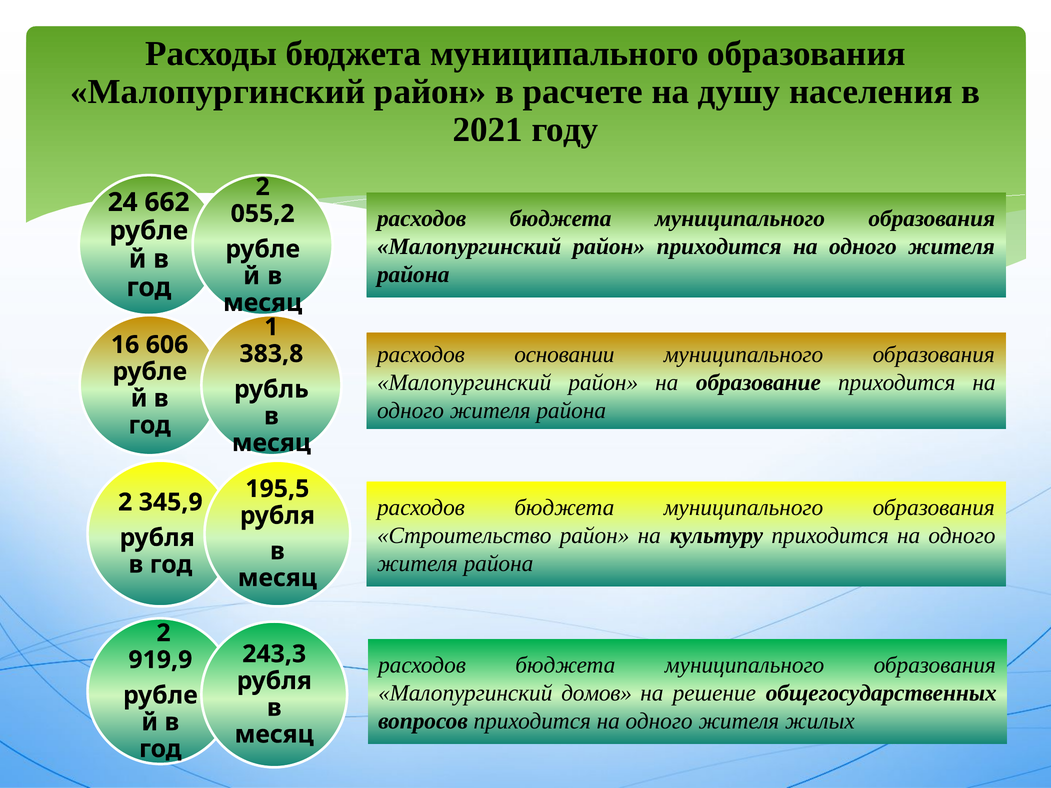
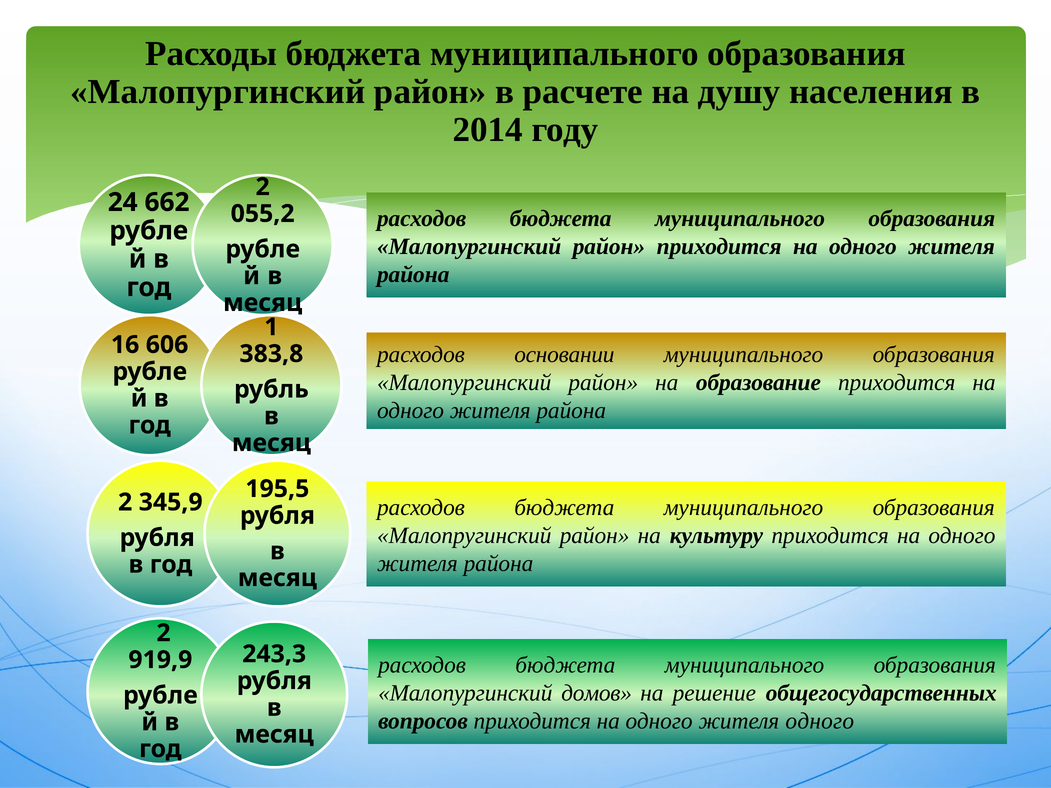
2021: 2021 -> 2014
Строительство: Строительство -> Малопругинский
жителя жилых: жилых -> одного
